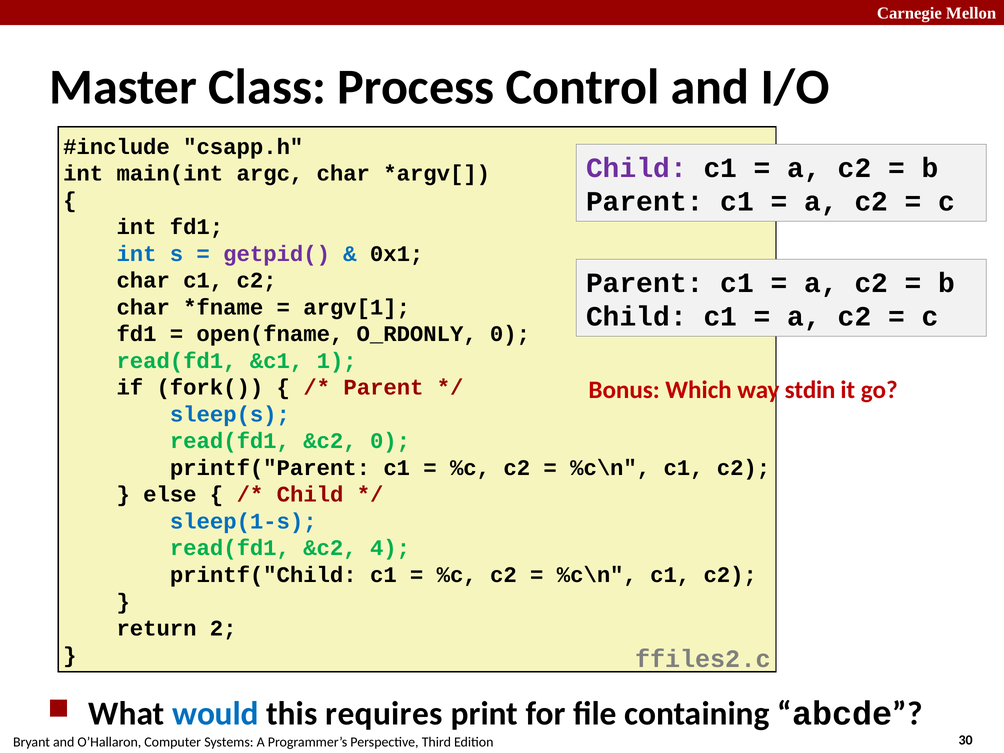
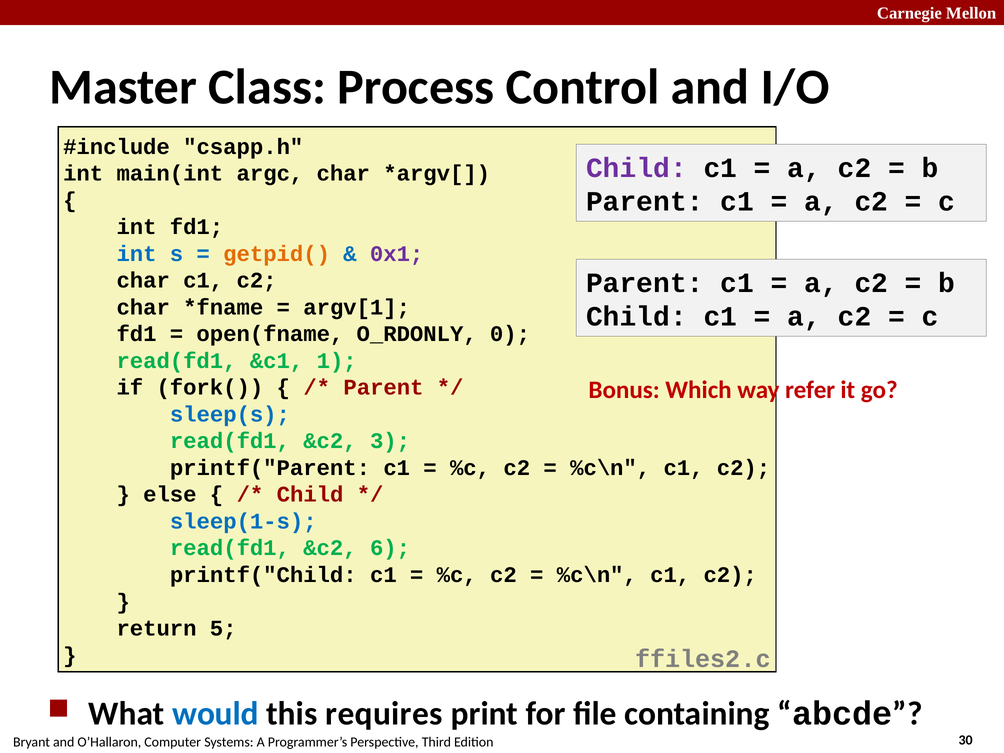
getpid( colour: purple -> orange
0x1 colour: black -> purple
stdin: stdin -> refer
&c2 0: 0 -> 3
4: 4 -> 6
2: 2 -> 5
